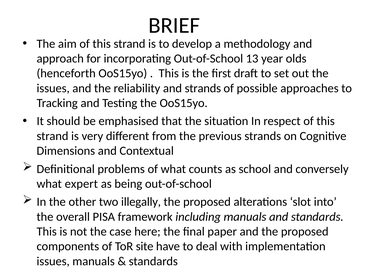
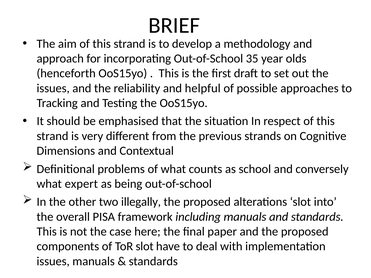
13: 13 -> 35
and strands: strands -> helpful
ToR site: site -> slot
